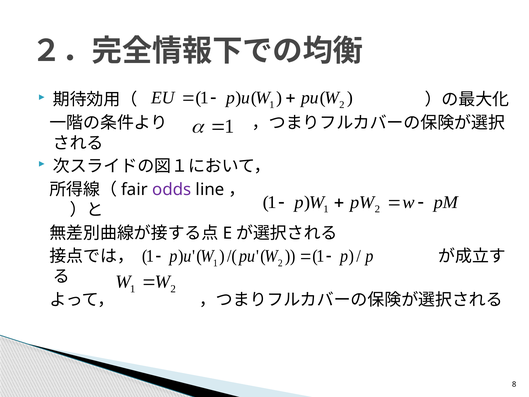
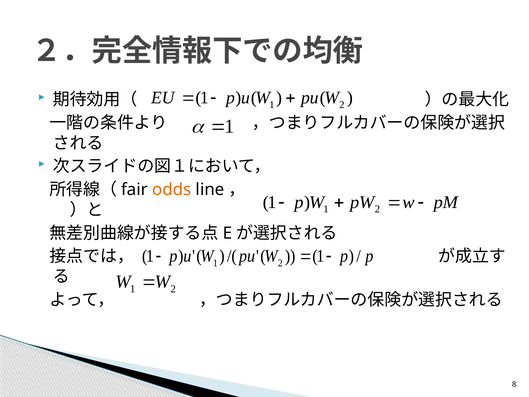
odds colour: purple -> orange
